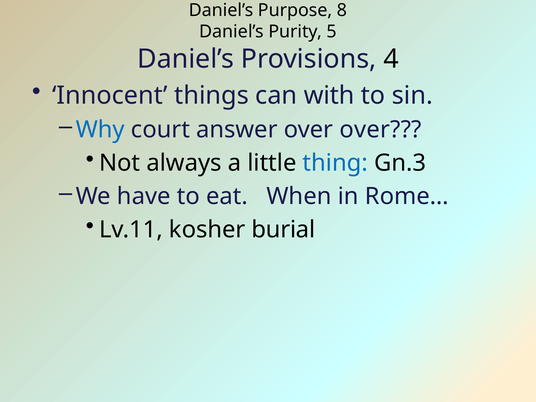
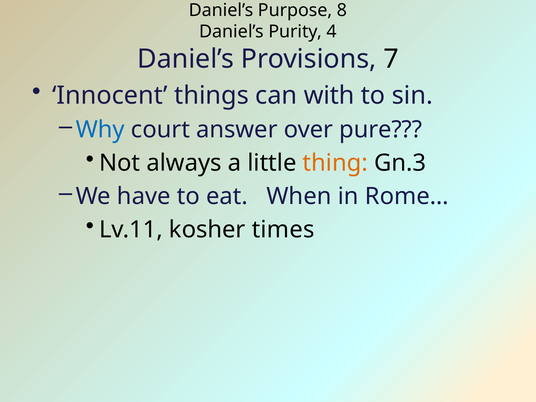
5: 5 -> 4
4: 4 -> 7
over over: over -> pure
thing colour: blue -> orange
burial: burial -> times
